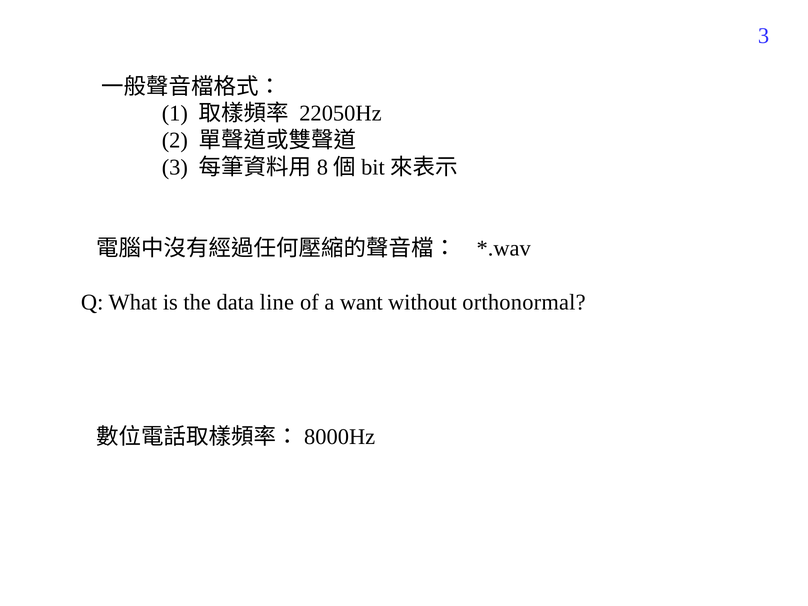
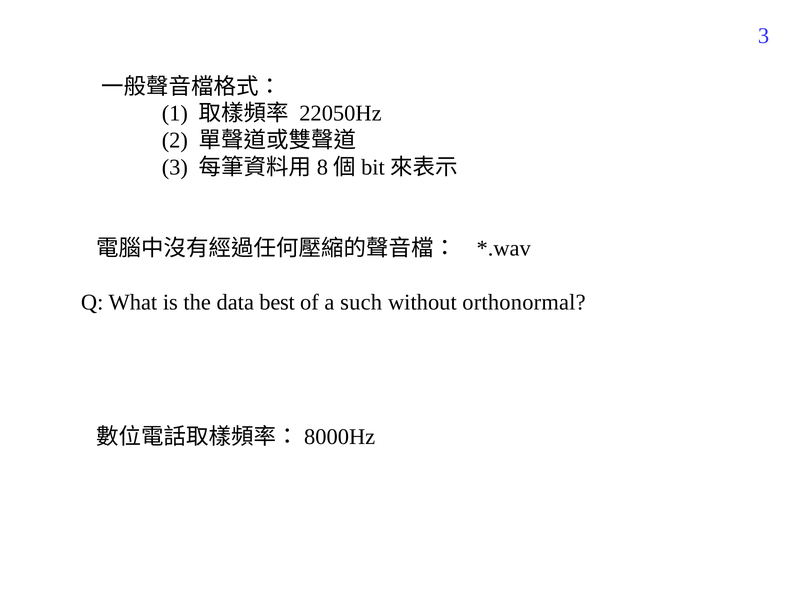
line: line -> best
want: want -> such
